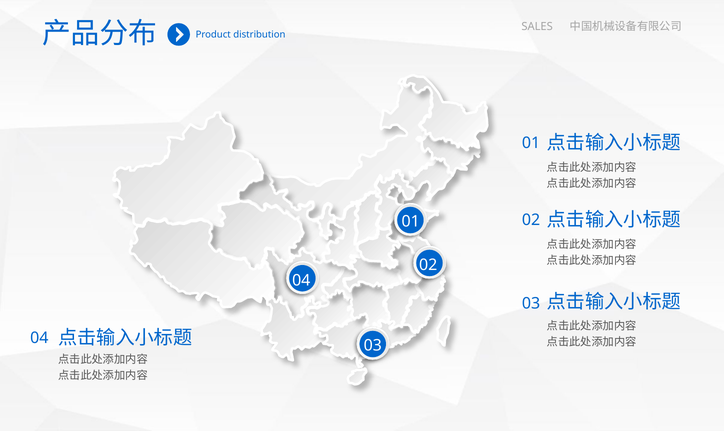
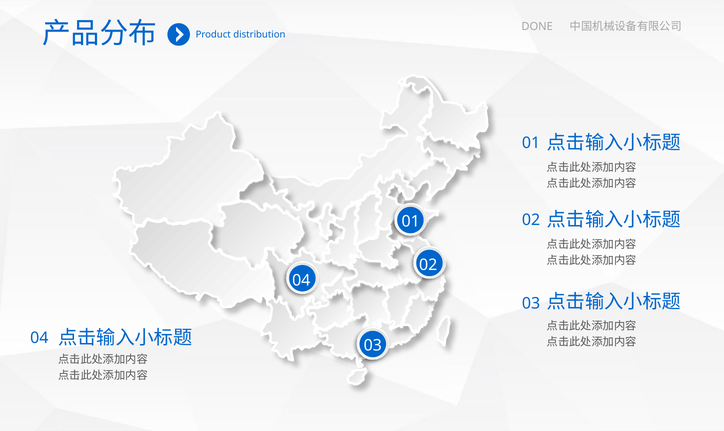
SALES: SALES -> DONE
